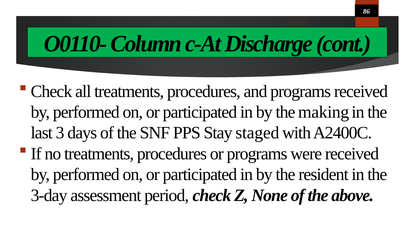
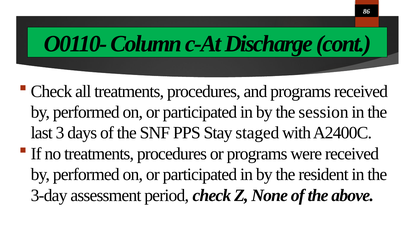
making: making -> session
